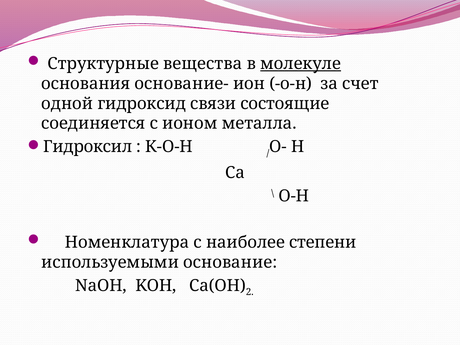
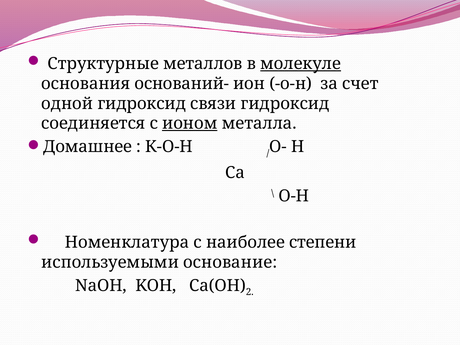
вещества: вещества -> металлов
основание-: основание- -> оснований-
связи состоящие: состоящие -> гидроксид
ионом underline: none -> present
Гидроксил: Гидроксил -> Домашнее
